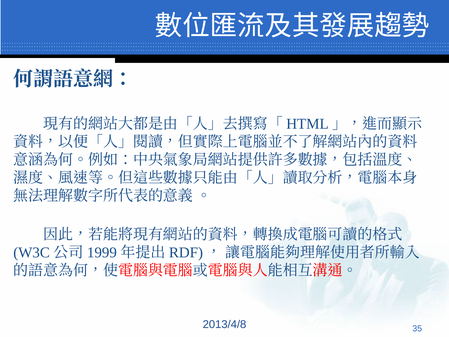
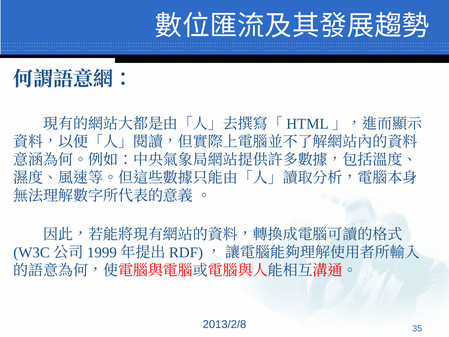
2013/4/8: 2013/4/8 -> 2013/2/8
